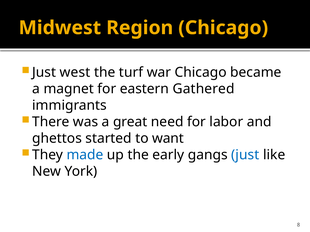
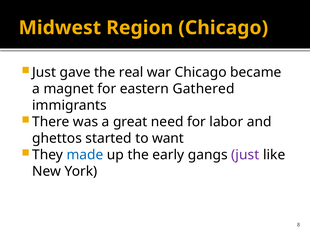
west: west -> gave
turf: turf -> real
just at (245, 155) colour: blue -> purple
